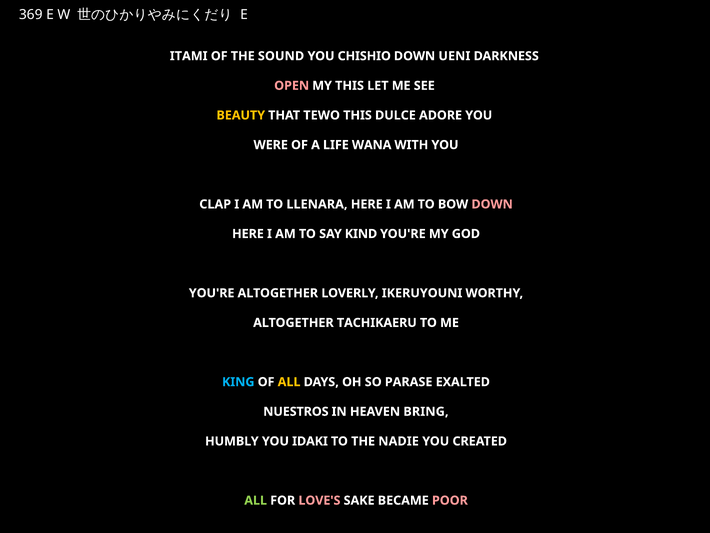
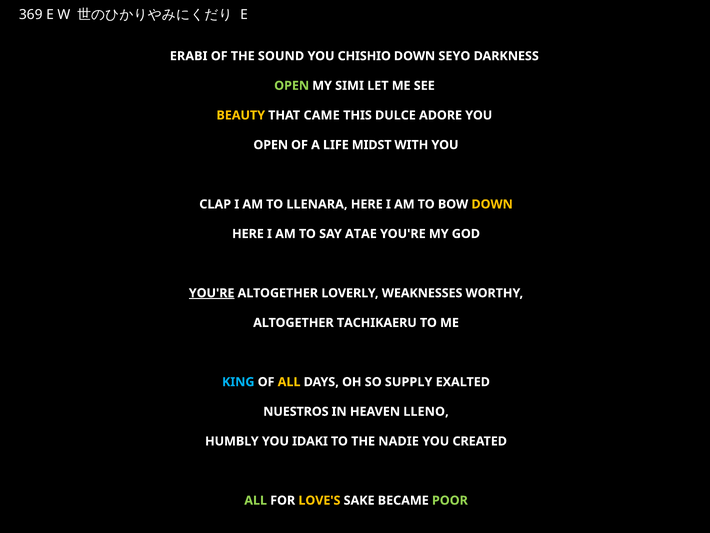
ITAMI: ITAMI -> ERABI
UENI: UENI -> SEYO
OPEN at (292, 86) colour: pink -> light green
MY THIS: THIS -> SIMI
TEWO: TEWO -> CAME
WERE at (271, 145): WERE -> OPEN
WANA: WANA -> MIDST
DOWN at (492, 204) colour: pink -> yellow
KIND: KIND -> ATAE
YOU'RE at (212, 293) underline: none -> present
IKERUYOUNI: IKERUYOUNI -> WEAKNESSES
PARASE: PARASE -> SUPPLY
BRING: BRING -> LLENO
LOVE'S colour: pink -> yellow
POOR colour: pink -> light green
